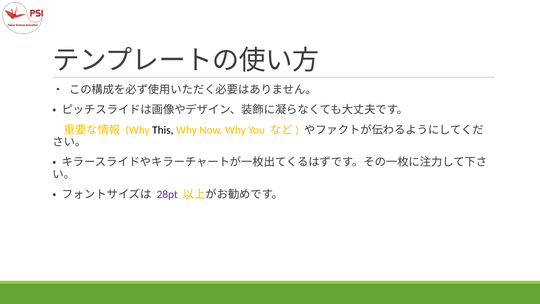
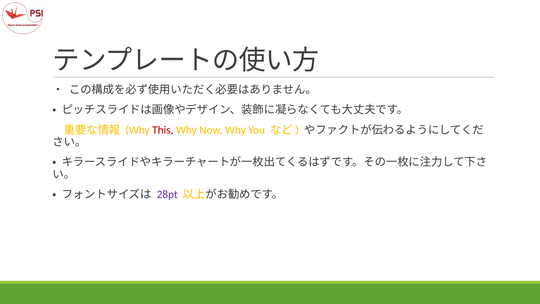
This colour: black -> red
